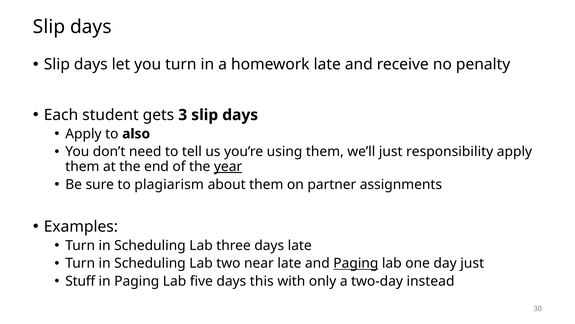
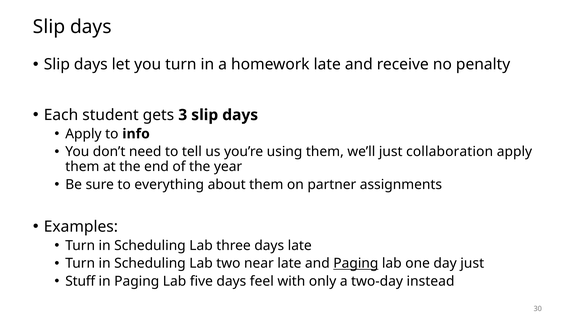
also: also -> info
responsibility: responsibility -> collaboration
year underline: present -> none
plagiarism: plagiarism -> everything
this: this -> feel
